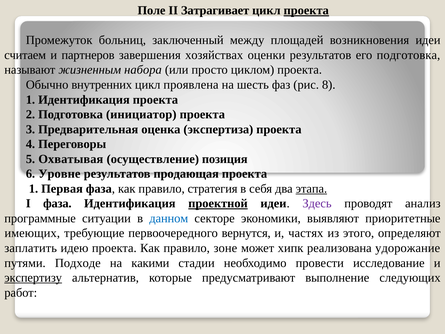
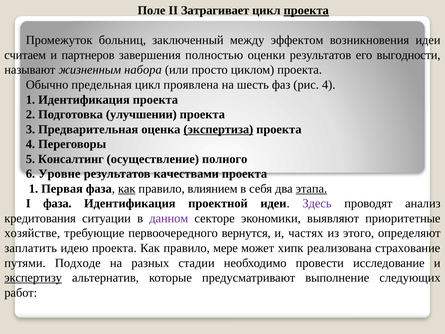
площадей: площадей -> эффектом
хозяйствах: хозяйствах -> полностью
его подготовка: подготовка -> выгодности
внутренних: внутренних -> предельная
рис 8: 8 -> 4
инициатор: инициатор -> улучшении
экспертиза underline: none -> present
Охватывая: Охватывая -> Консалтинг
позиция: позиция -> полного
продающая: продающая -> качествами
как at (127, 189) underline: none -> present
стратегия: стратегия -> влиянием
проектной underline: present -> none
программные: программные -> кредитования
данном colour: blue -> purple
имеющих: имеющих -> хозяйстве
зоне: зоне -> мере
удорожание: удорожание -> страхование
какими: какими -> разных
